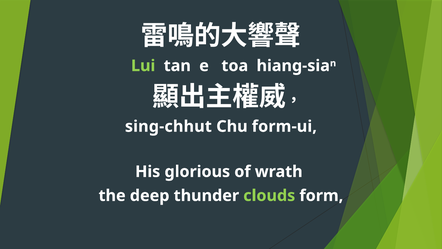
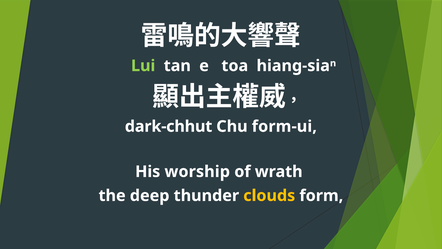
sing-chhut: sing-chhut -> dark-chhut
glorious: glorious -> worship
clouds colour: light green -> yellow
